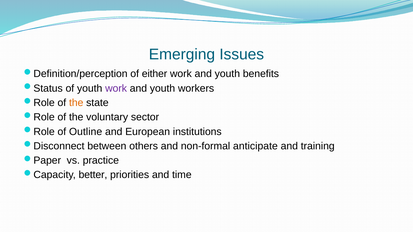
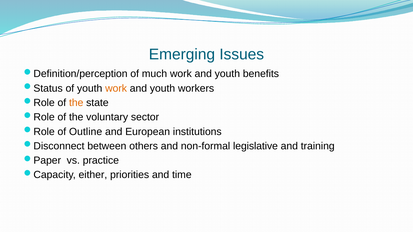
either: either -> much
work at (116, 88) colour: purple -> orange
anticipate: anticipate -> legislative
better: better -> either
